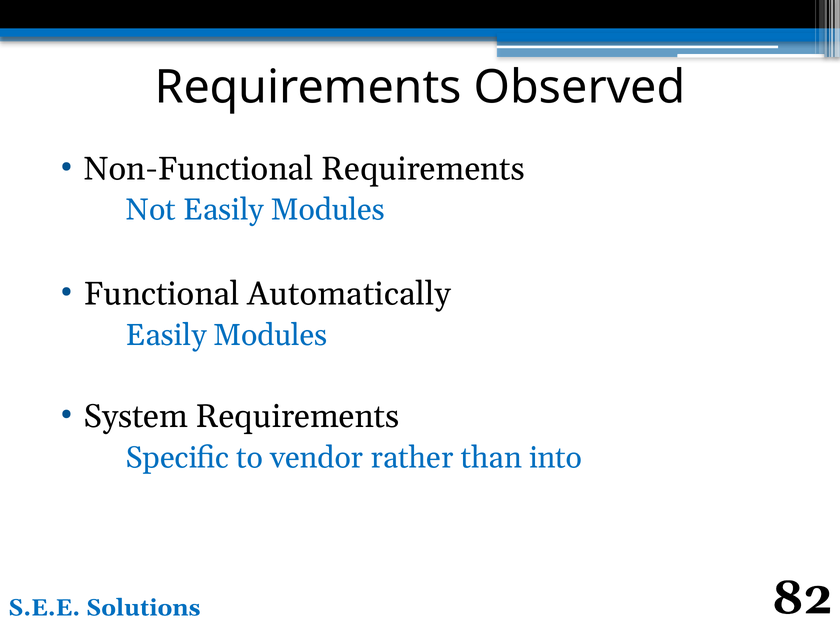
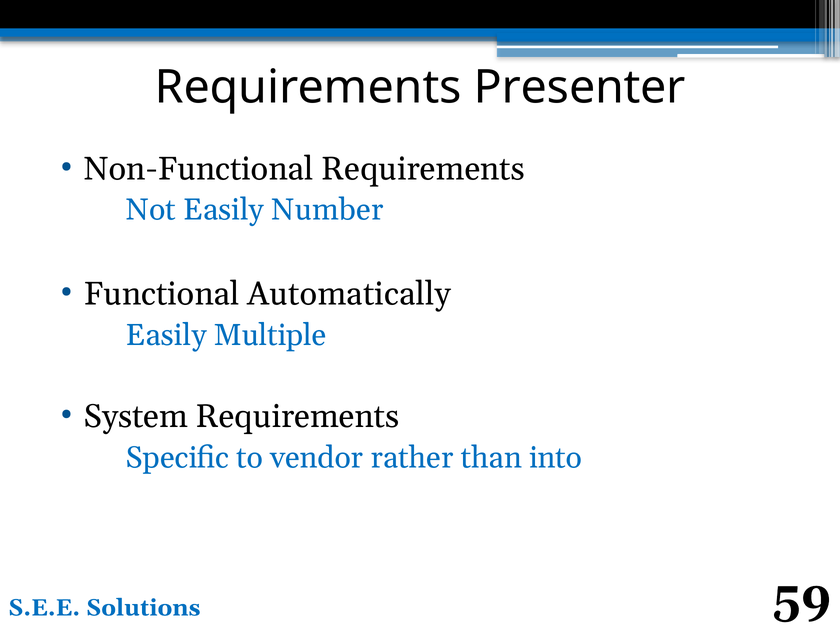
Observed: Observed -> Presenter
Not Easily Modules: Modules -> Number
Modules at (270, 335): Modules -> Multiple
82: 82 -> 59
